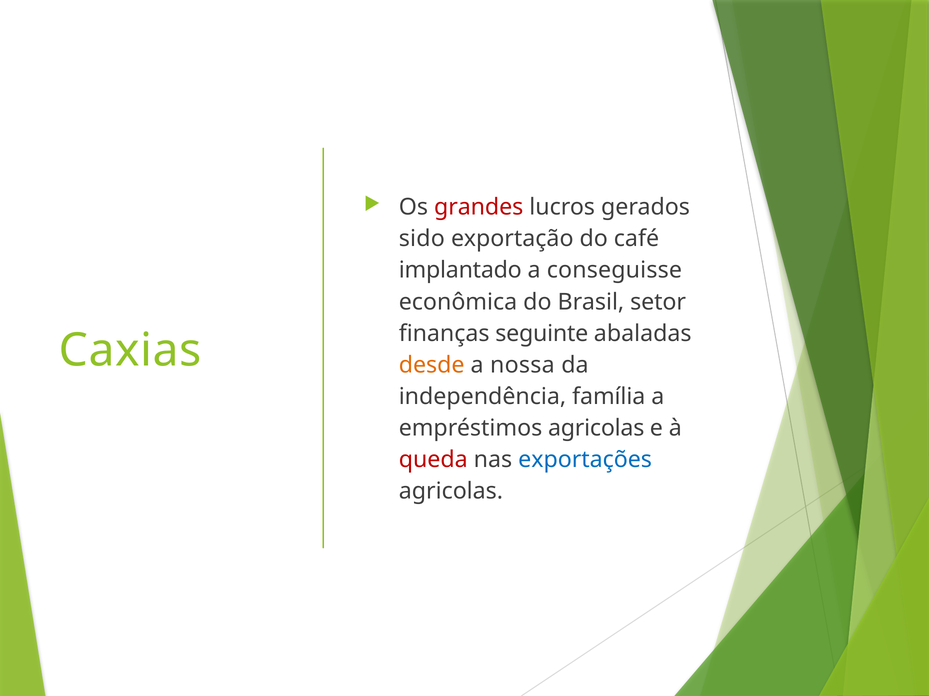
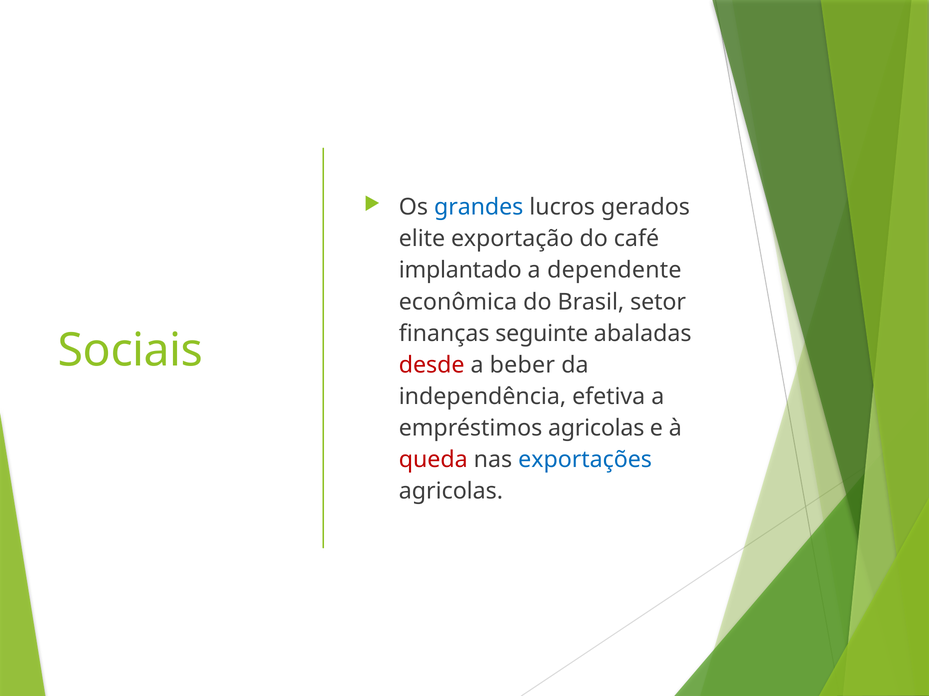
grandes colour: red -> blue
sido: sido -> elite
conseguisse: conseguisse -> dependente
Caxias: Caxias -> Sociais
desde colour: orange -> red
nossa: nossa -> beber
família: família -> efetiva
